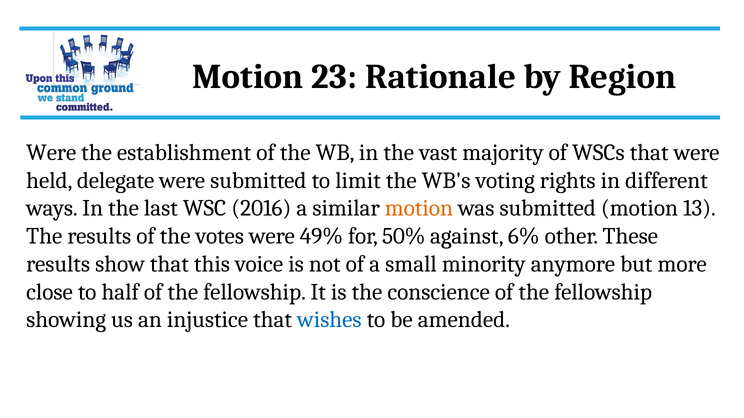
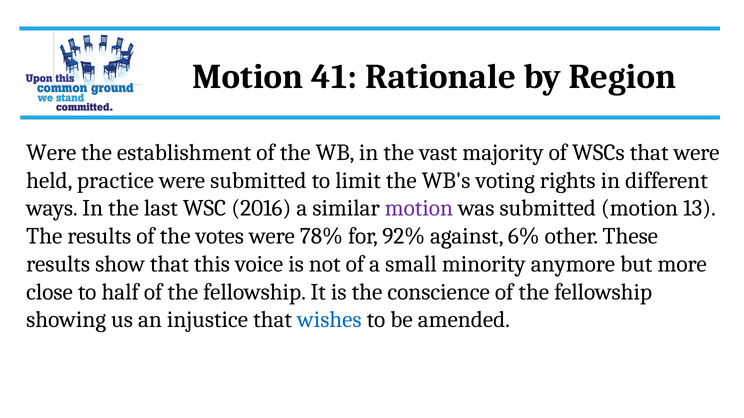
23: 23 -> 41
delegate: delegate -> practice
motion at (419, 208) colour: orange -> purple
49%: 49% -> 78%
50%: 50% -> 92%
